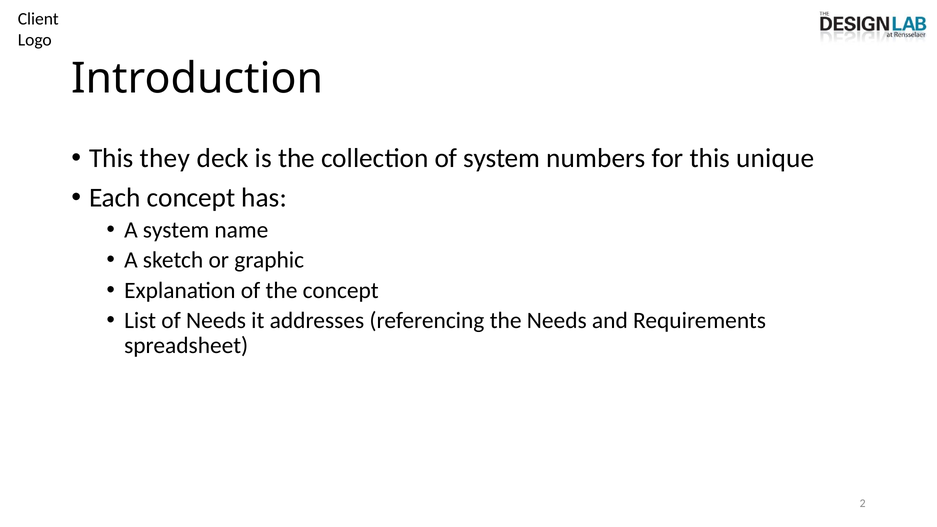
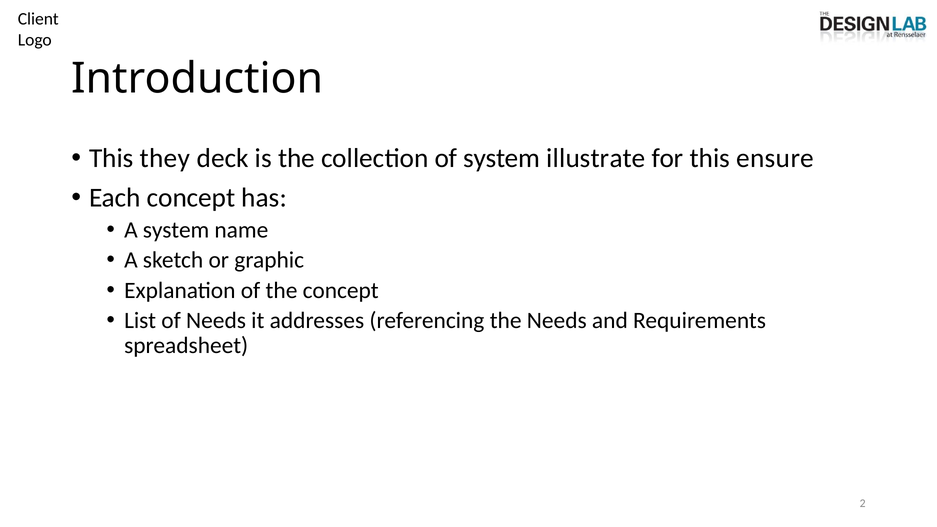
numbers: numbers -> illustrate
unique: unique -> ensure
